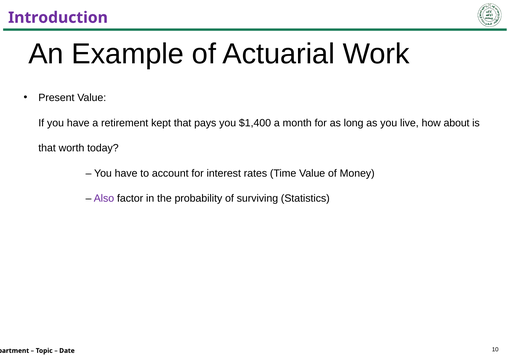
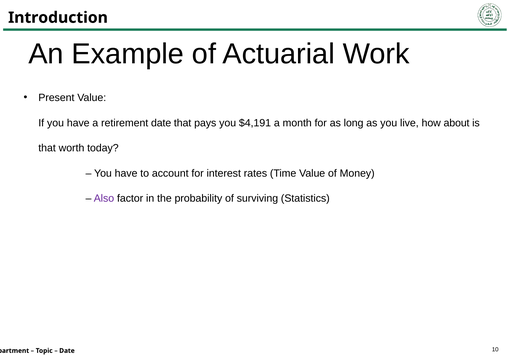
Introduction colour: purple -> black
retirement kept: kept -> date
$1,400: $1,400 -> $4,191
